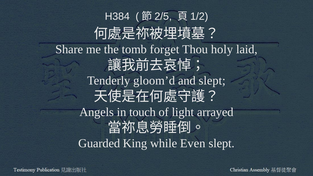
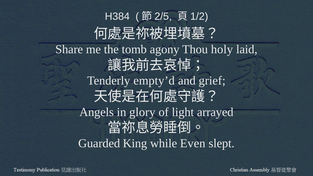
forget: forget -> agony
gloom’d: gloom’d -> empty’d
and slept: slept -> grief
touch: touch -> glory
